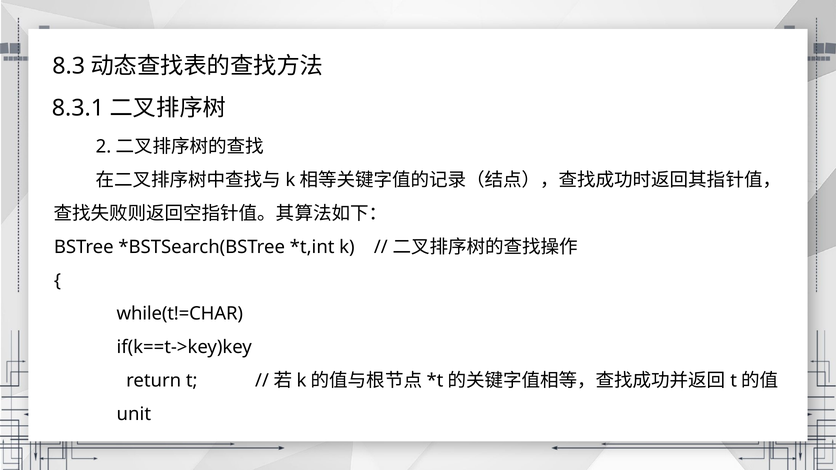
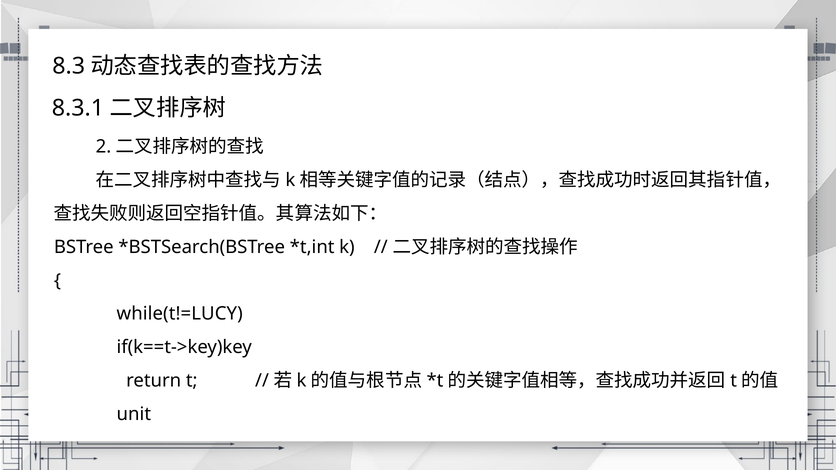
while(t!=CHAR: while(t!=CHAR -> while(t!=LUCY
